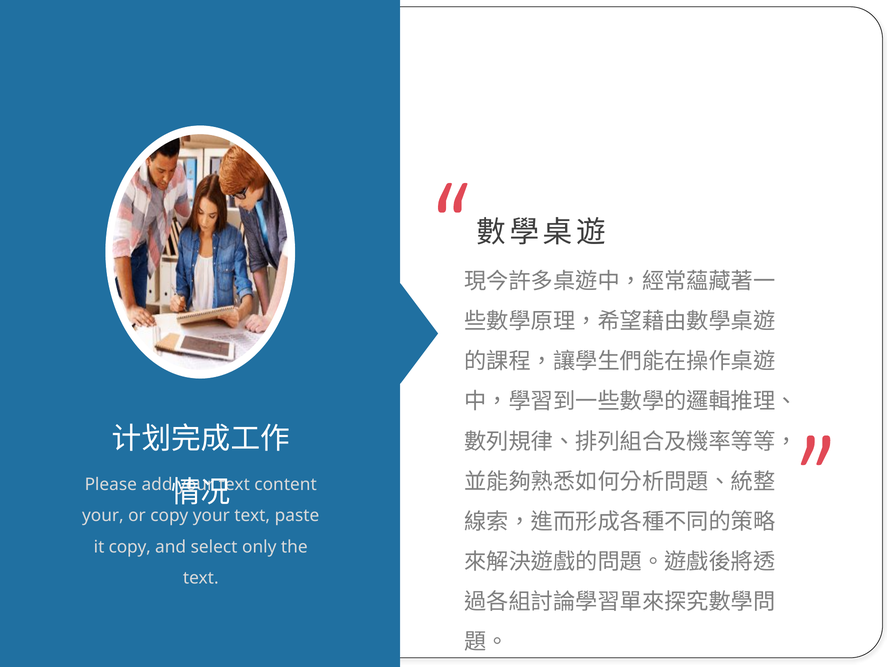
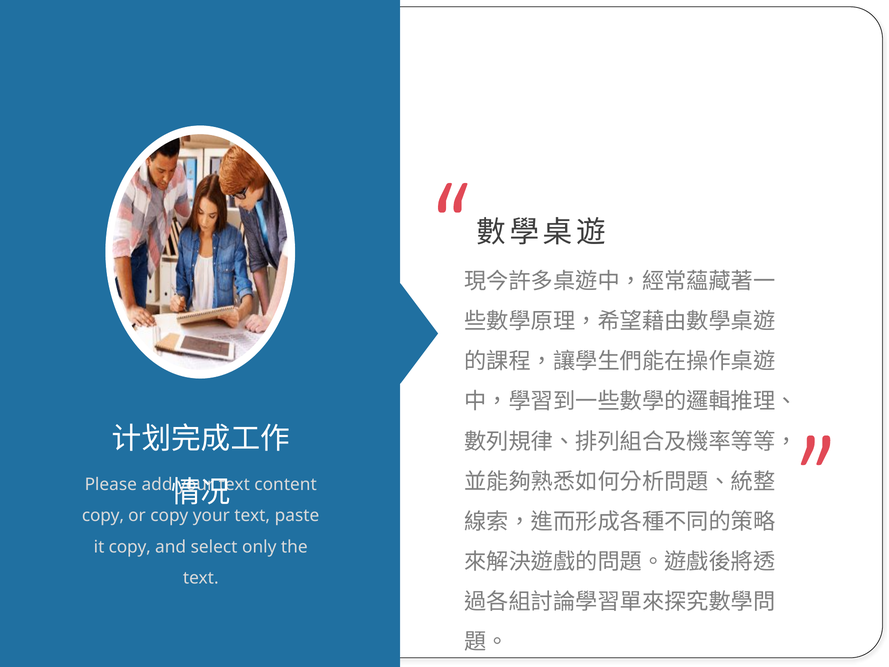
your at (103, 516): your -> copy
